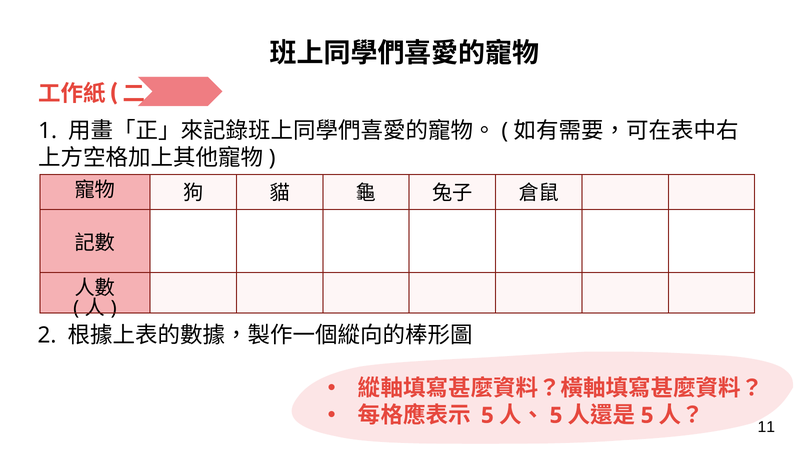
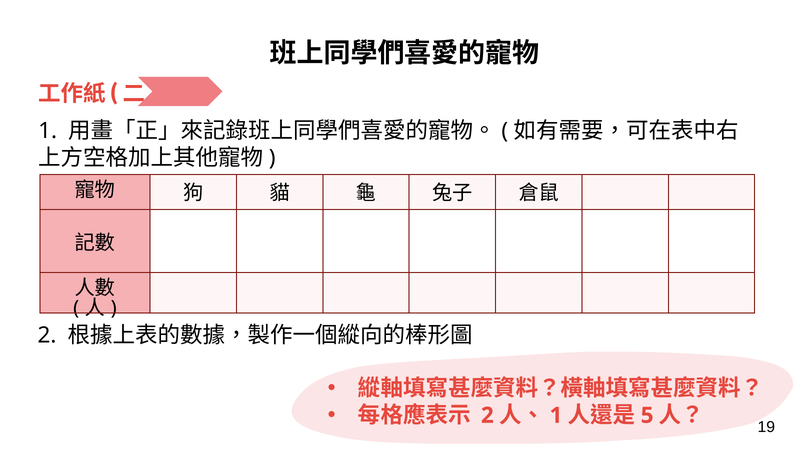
5 at (487, 415): 5 -> 2
5 at (556, 415): 5 -> 1
11: 11 -> 19
